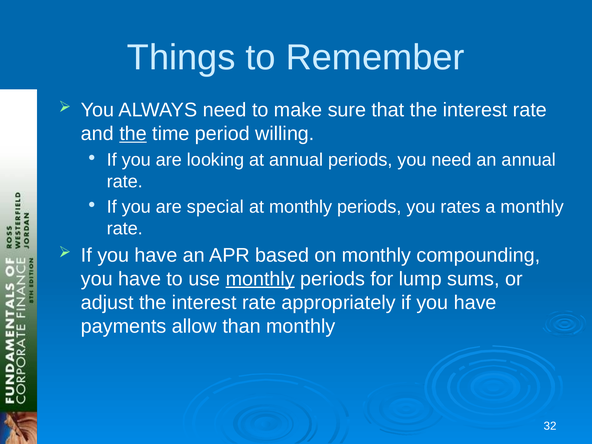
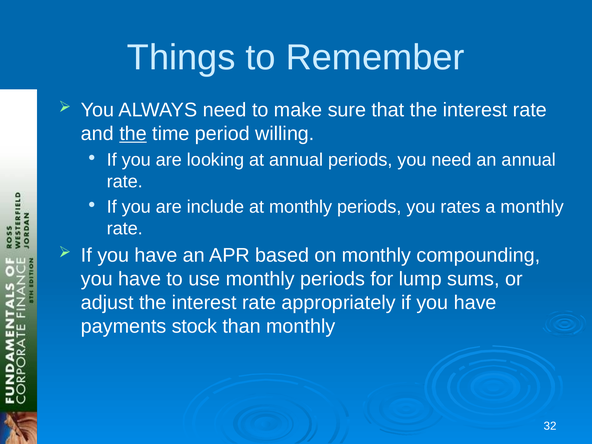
special: special -> include
monthly at (260, 279) underline: present -> none
allow: allow -> stock
